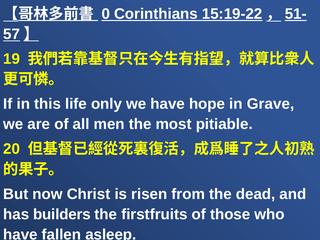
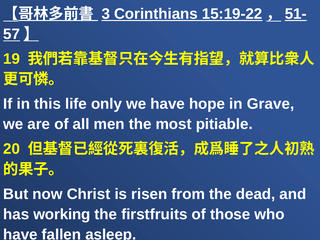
0: 0 -> 3
builders: builders -> working
